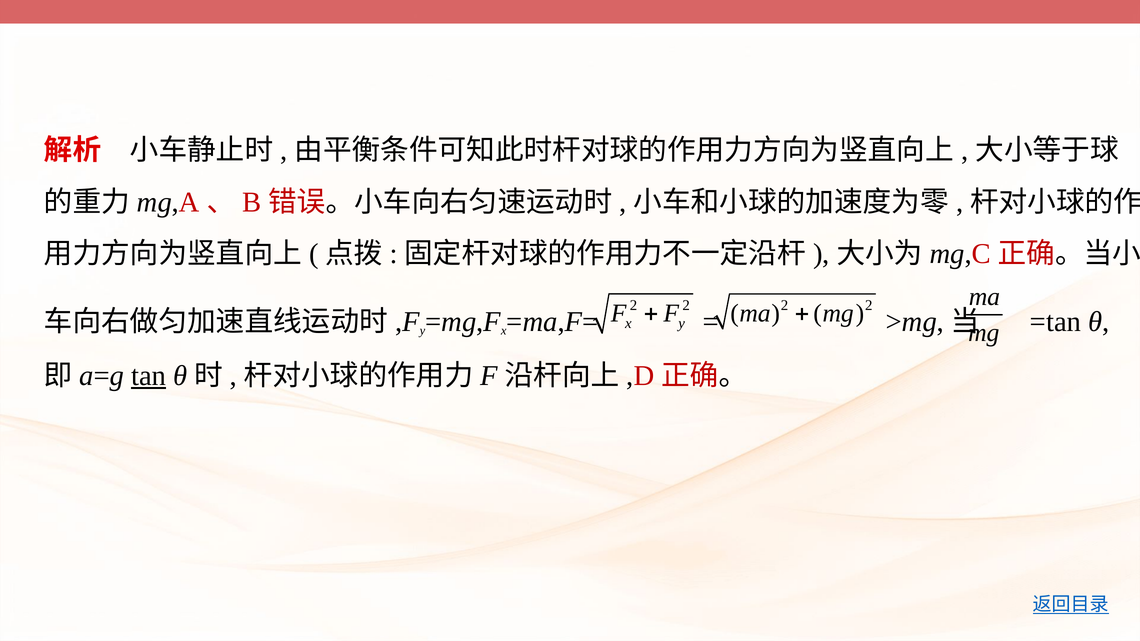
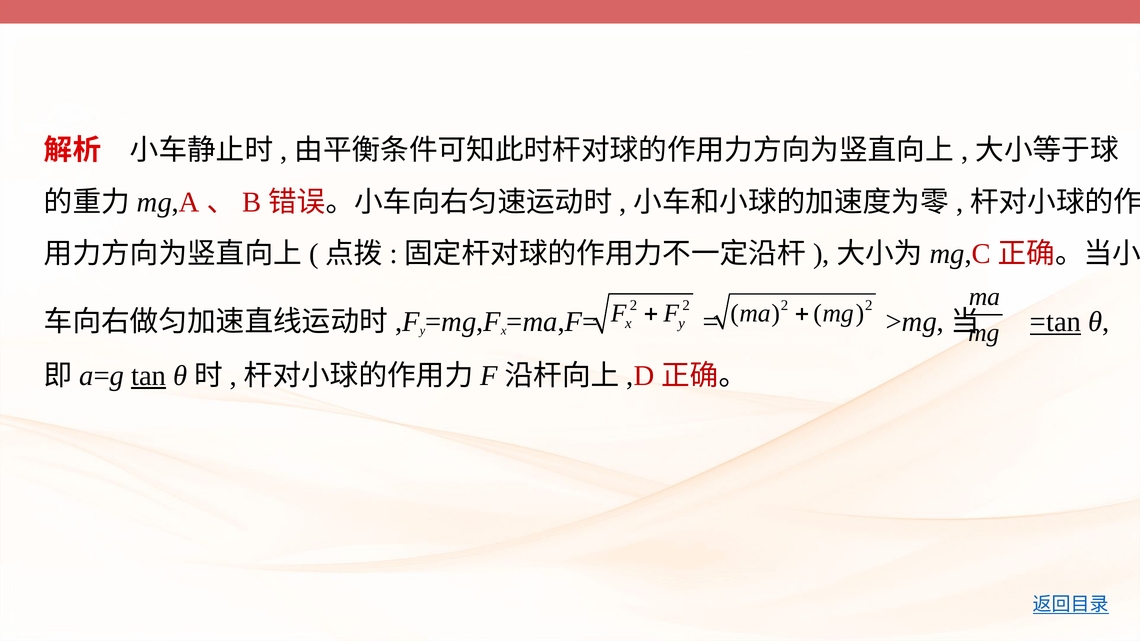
=tan underline: none -> present
